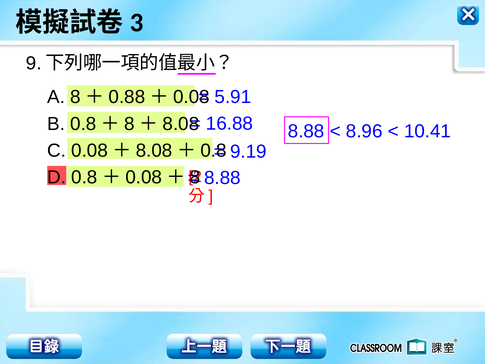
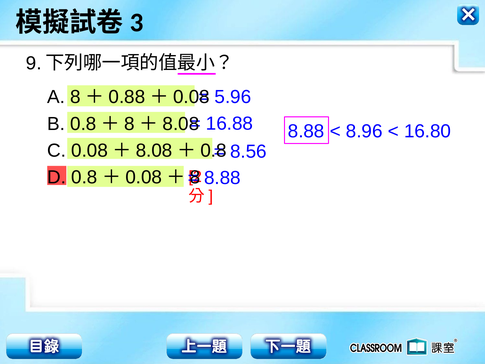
5.91: 5.91 -> 5.96
10.41: 10.41 -> 16.80
9.19: 9.19 -> 8.56
